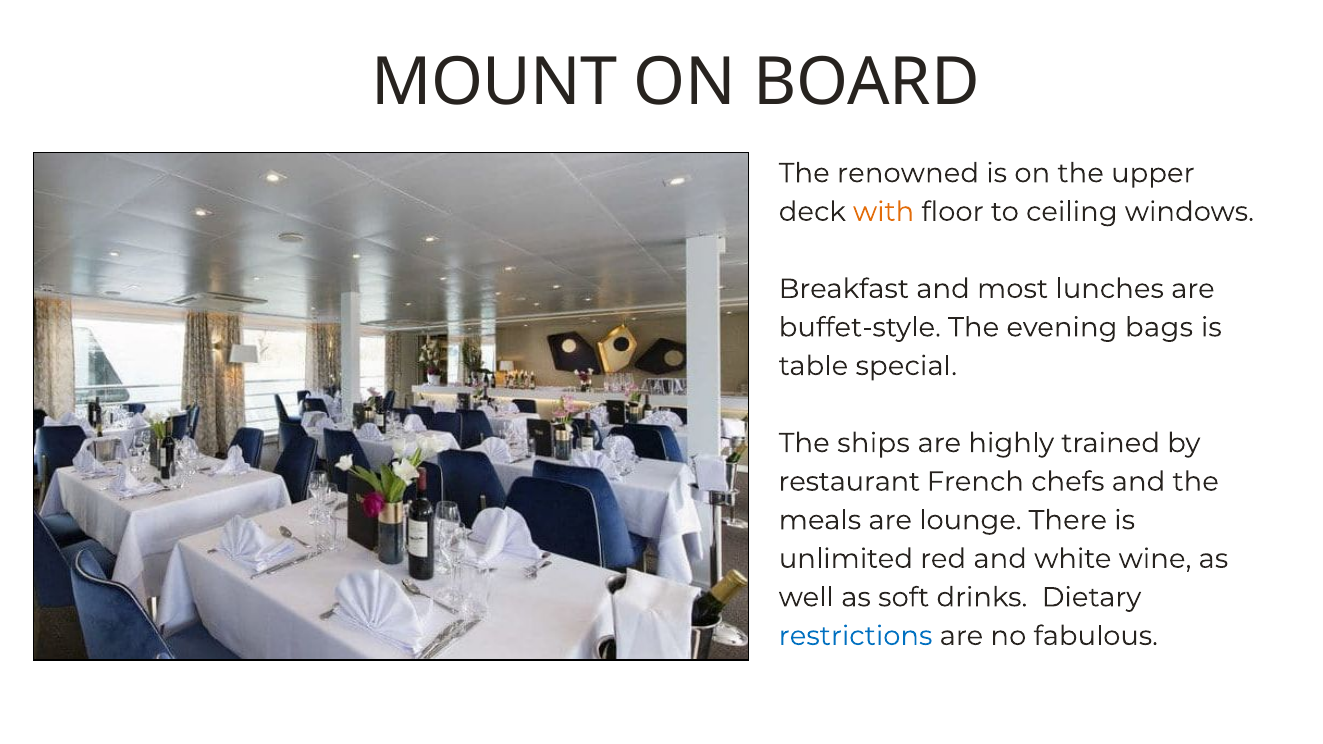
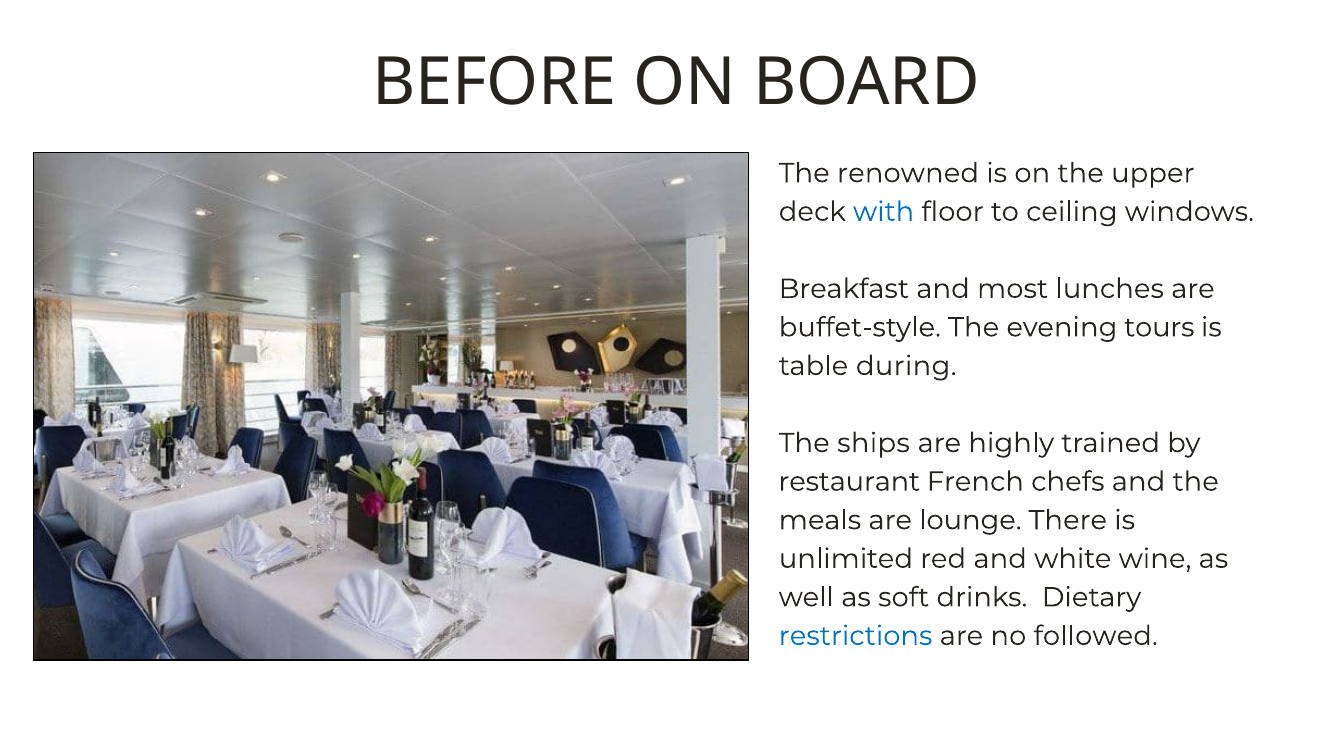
MOUNT: MOUNT -> BEFORE
with colour: orange -> blue
bags: bags -> tours
special: special -> during
fabulous: fabulous -> followed
